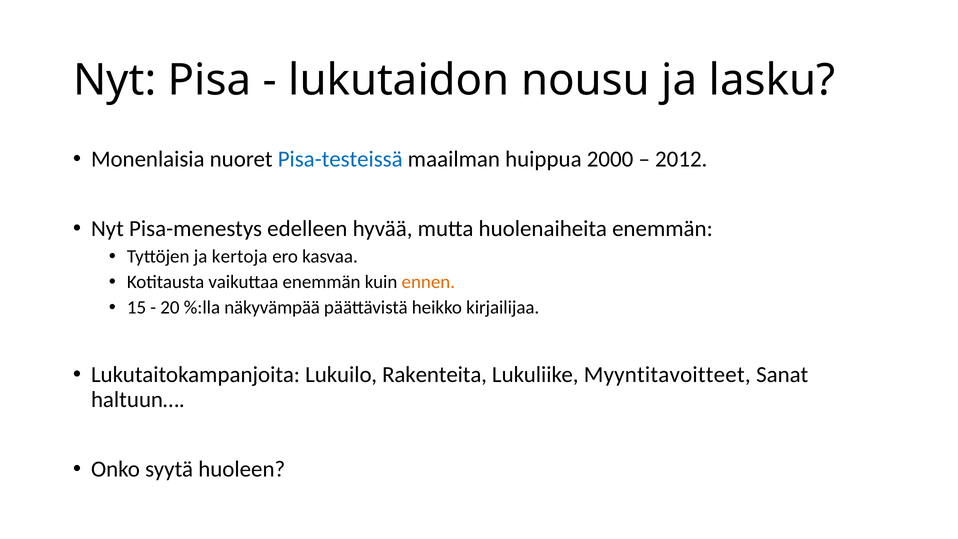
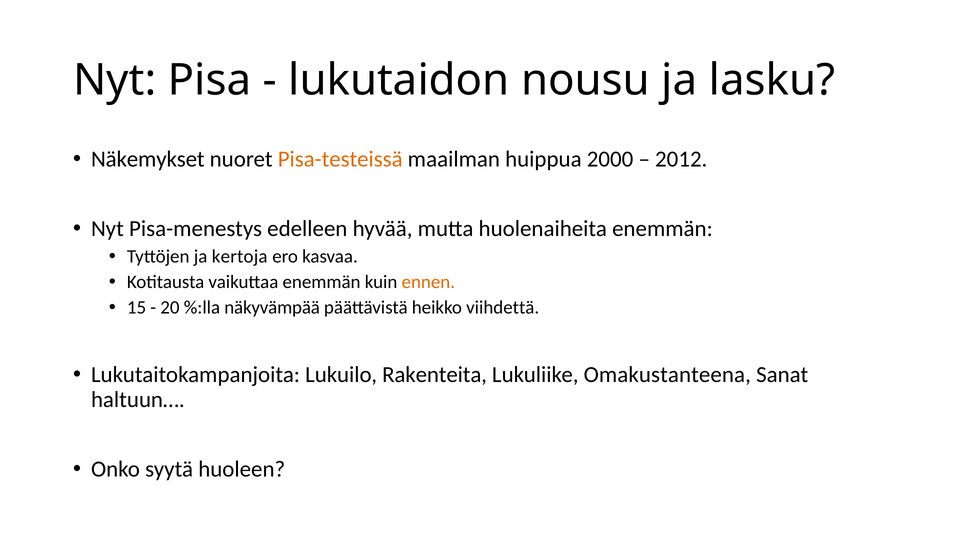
Monenlaisia: Monenlaisia -> Näkemykset
Pisa-testeissä colour: blue -> orange
kirjailijaa: kirjailijaa -> viihdettä
Myyntitavoitteet: Myyntitavoitteet -> Omakustanteena
